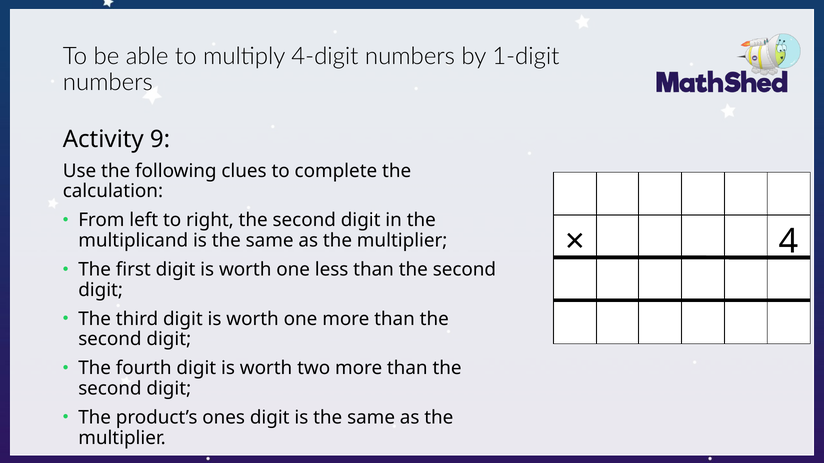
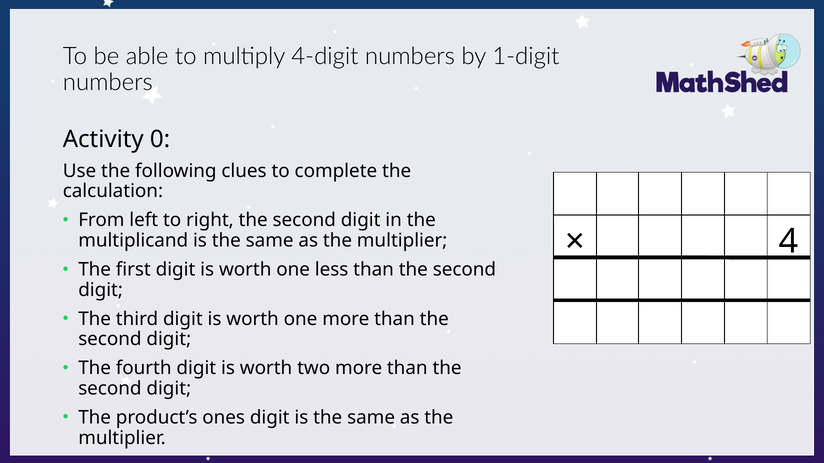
9: 9 -> 0
